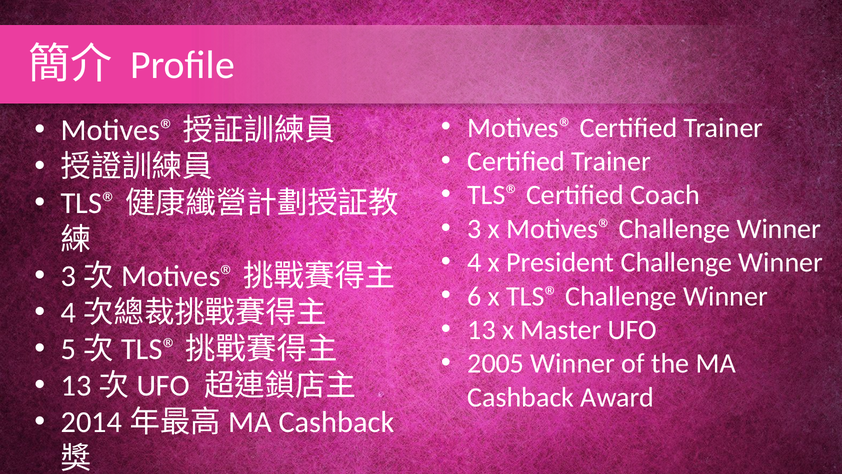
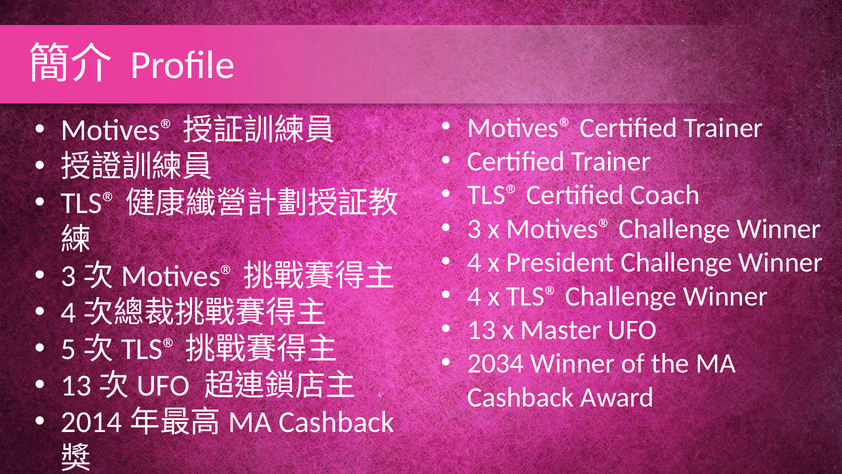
6 at (474, 296): 6 -> 4
2005: 2005 -> 2034
